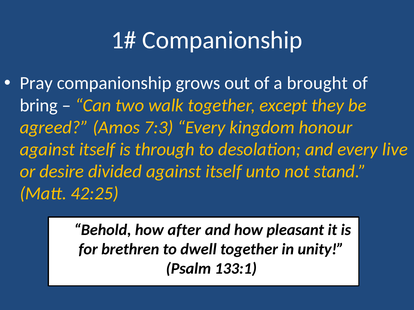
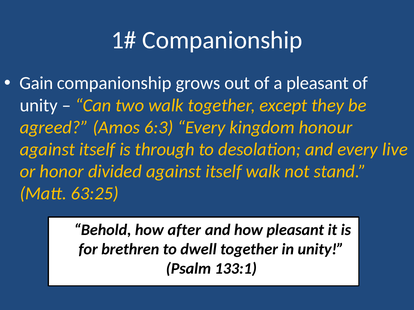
Pray: Pray -> Gain
a brought: brought -> pleasant
bring at (39, 105): bring -> unity
7:3: 7:3 -> 6:3
desire: desire -> honor
itself unto: unto -> walk
42:25: 42:25 -> 63:25
